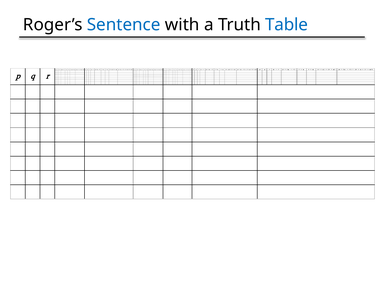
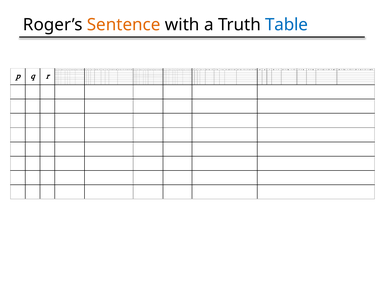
Sentence colour: blue -> orange
